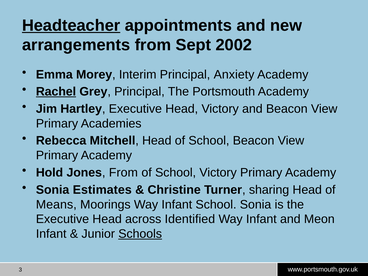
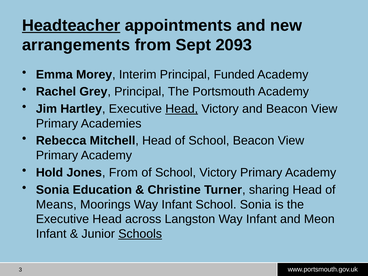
2002: 2002 -> 2093
Anxiety: Anxiety -> Funded
Rachel underline: present -> none
Head at (182, 109) underline: none -> present
Estimates: Estimates -> Education
Identified: Identified -> Langston
